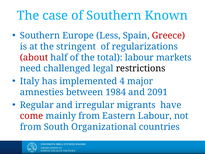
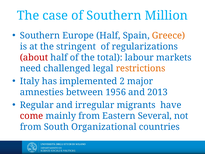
Known: Known -> Million
Europe Less: Less -> Half
Greece colour: red -> orange
restrictions colour: black -> orange
4: 4 -> 2
1984: 1984 -> 1956
2091: 2091 -> 2013
Eastern Labour: Labour -> Several
